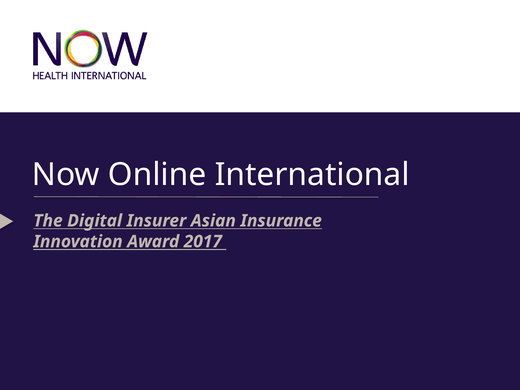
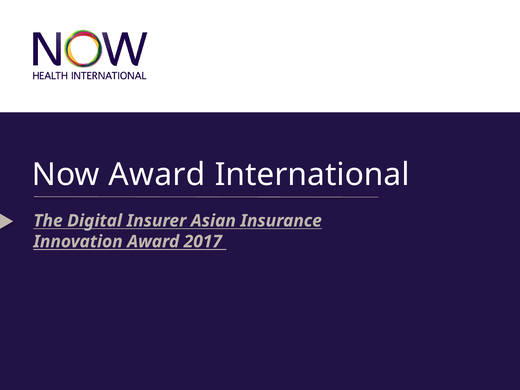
Now Online: Online -> Award
